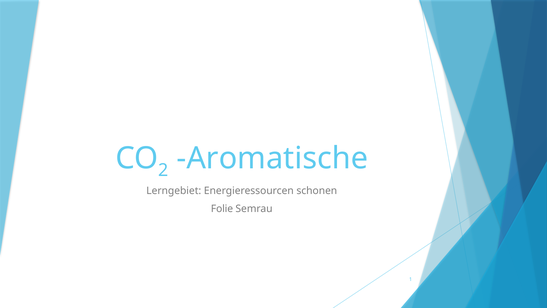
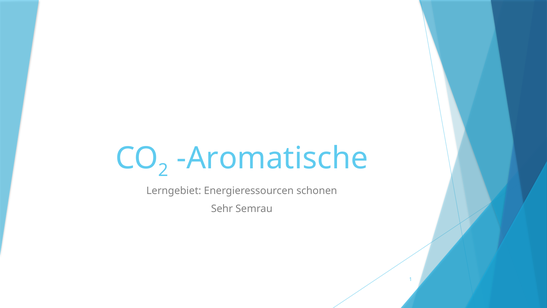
Folie: Folie -> Sehr
